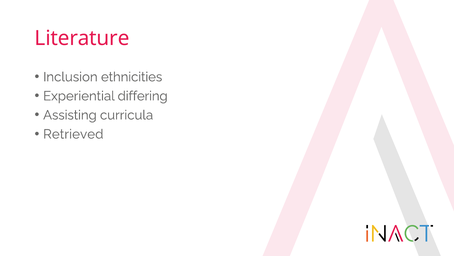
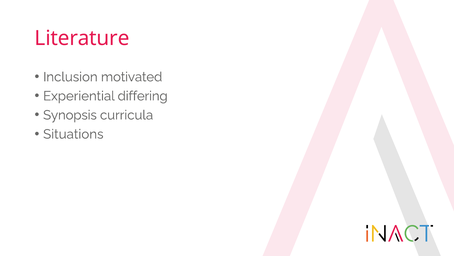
ethnicities: ethnicities -> motivated
Assisting: Assisting -> Synopsis
Retrieved: Retrieved -> Situations
